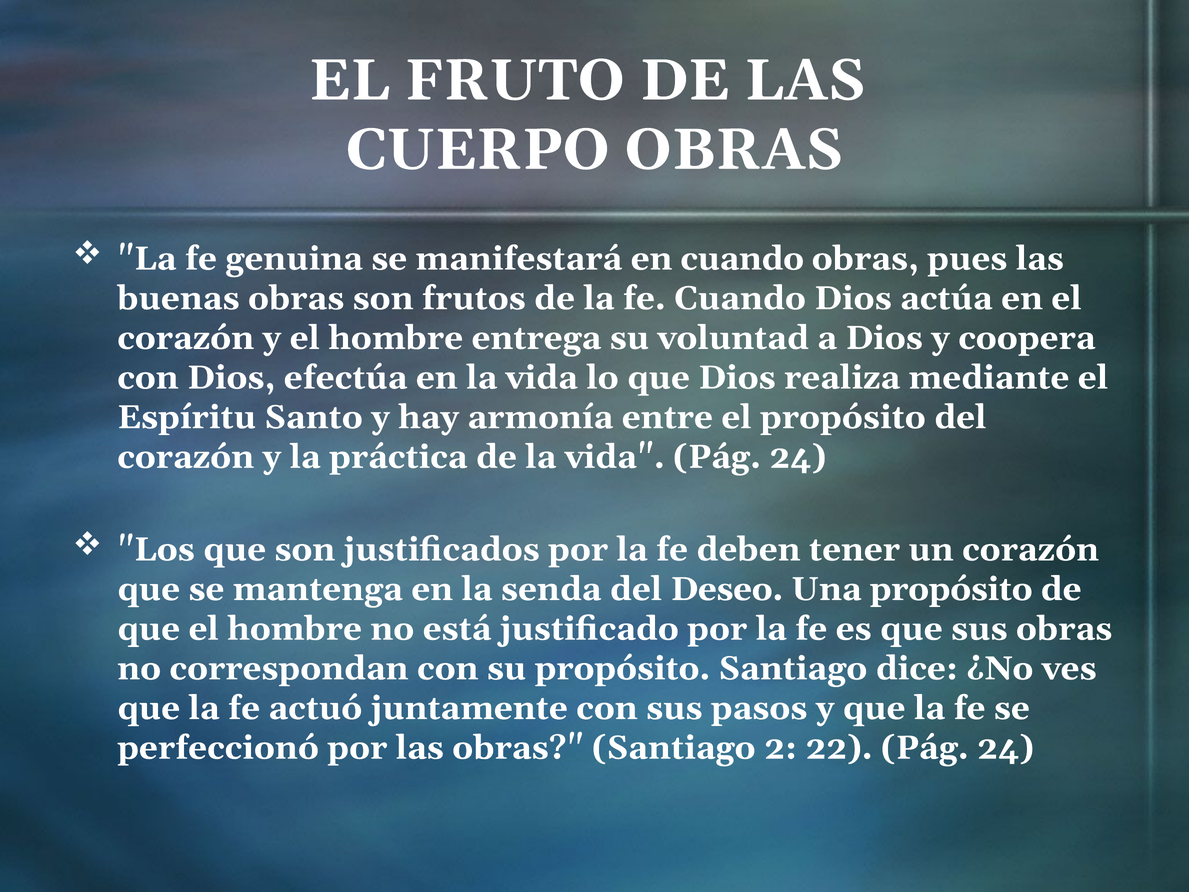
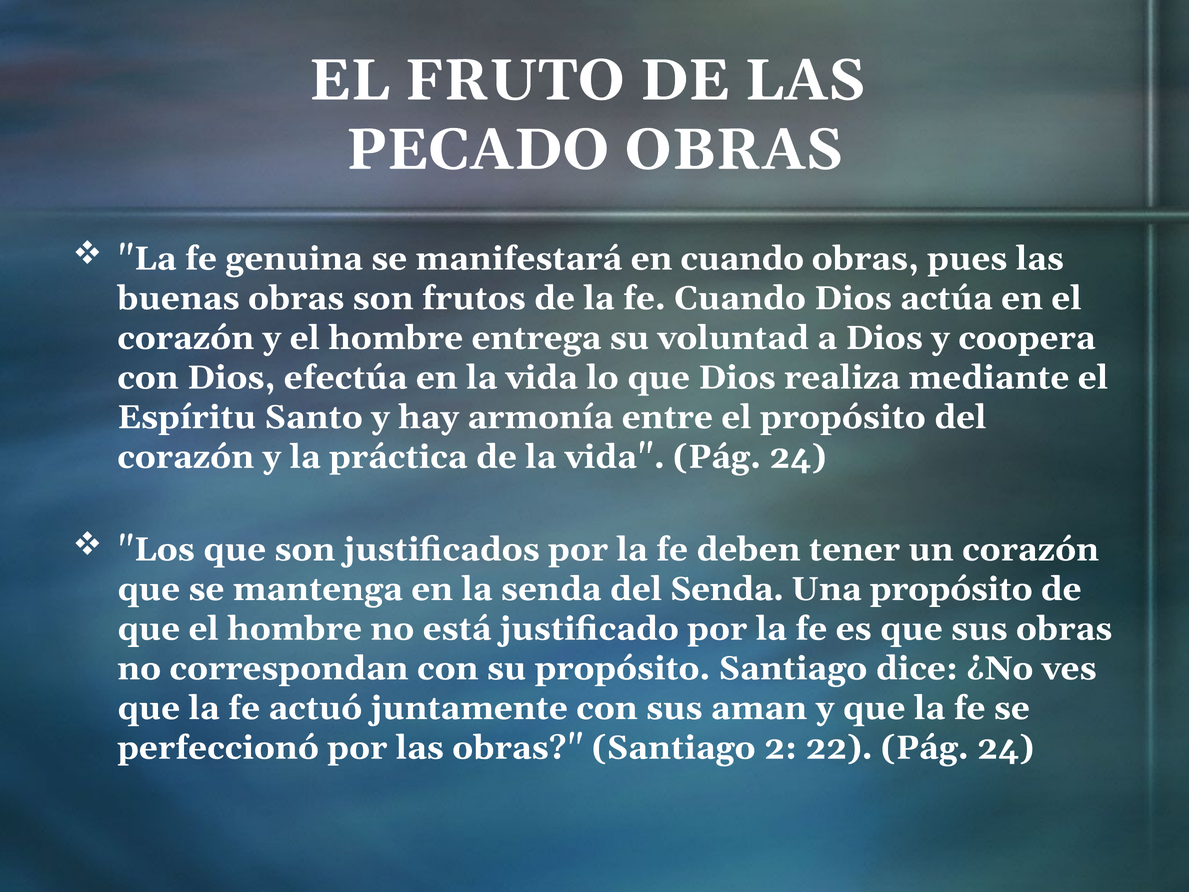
CUERPO: CUERPO -> PECADO
del Deseo: Deseo -> Senda
pasos: pasos -> aman
